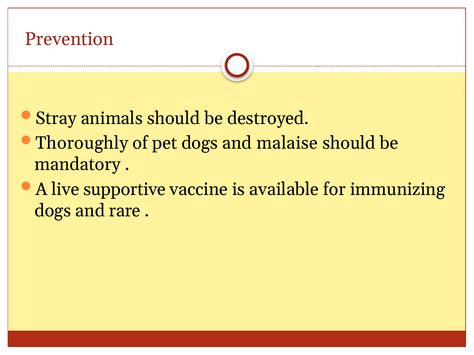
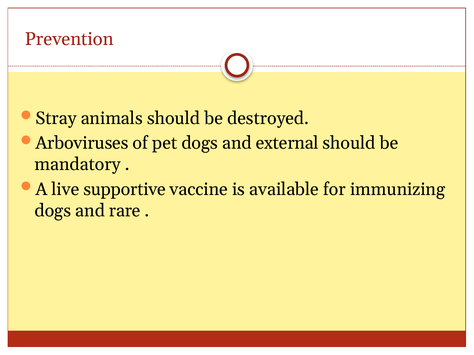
Thoroughly: Thoroughly -> Arboviruses
malaise: malaise -> external
